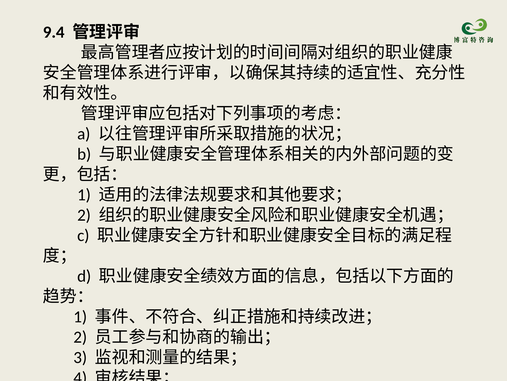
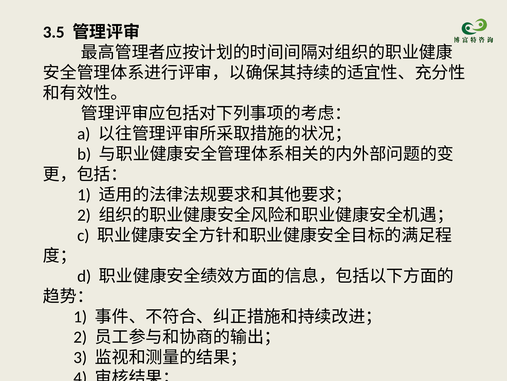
9.4: 9.4 -> 3.5
